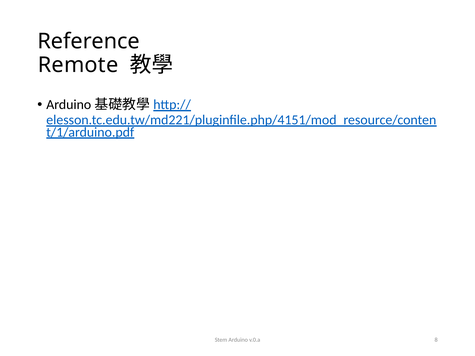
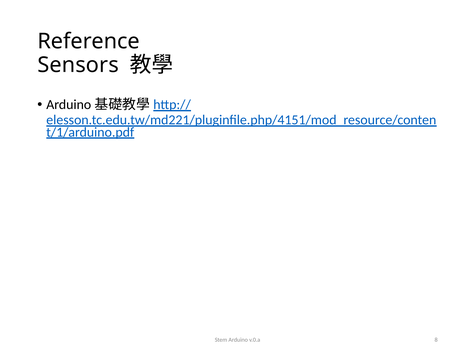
Remote: Remote -> Sensors
